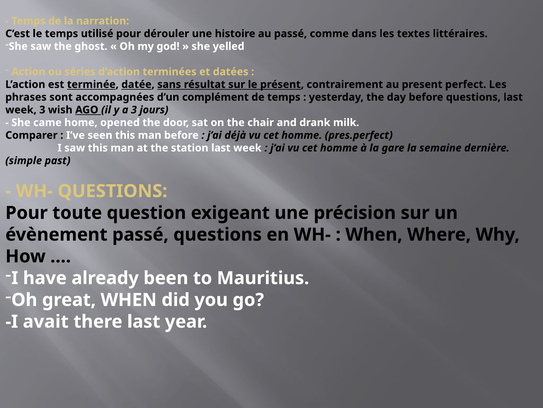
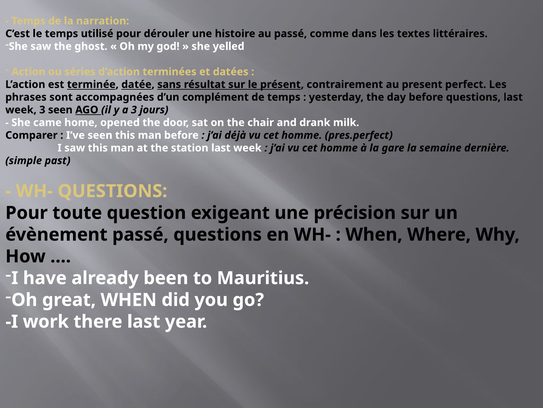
3 wish: wish -> seen
avait: avait -> work
